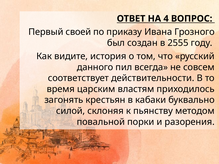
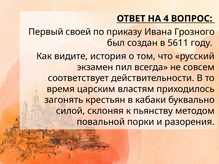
2555: 2555 -> 5611
данного: данного -> экзамен
